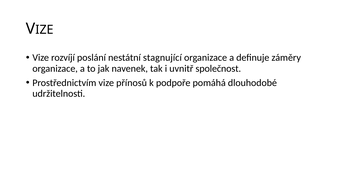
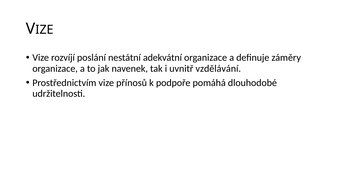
stagnující: stagnující -> adekvátní
společnost: společnost -> vzdělávání
